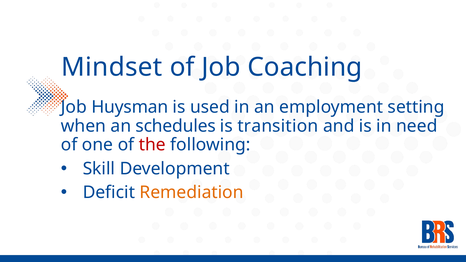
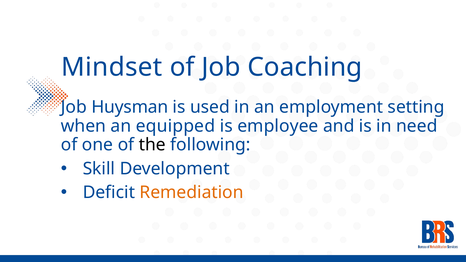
schedules: schedules -> equipped
transition: transition -> employee
the colour: red -> black
